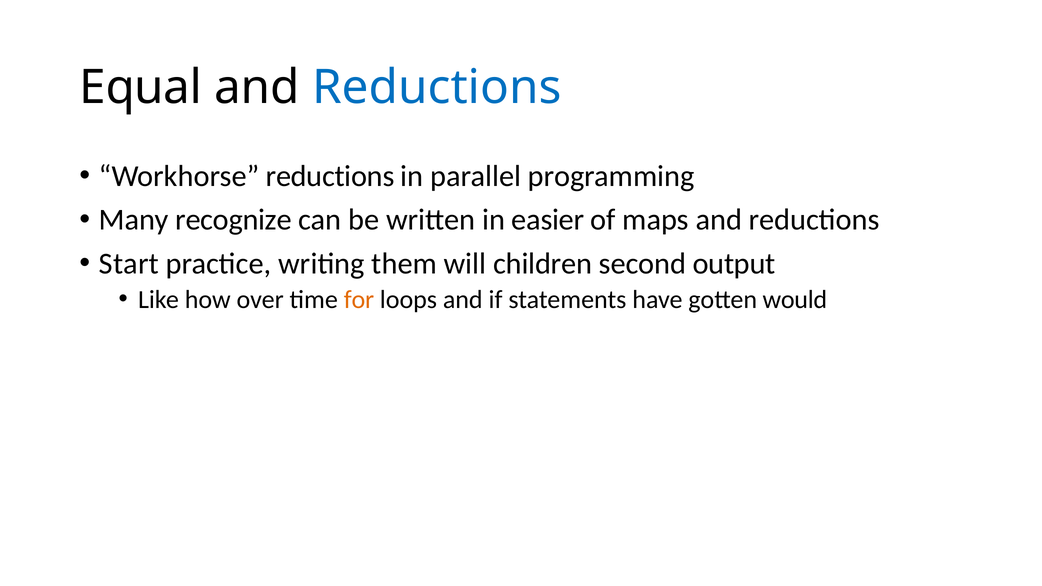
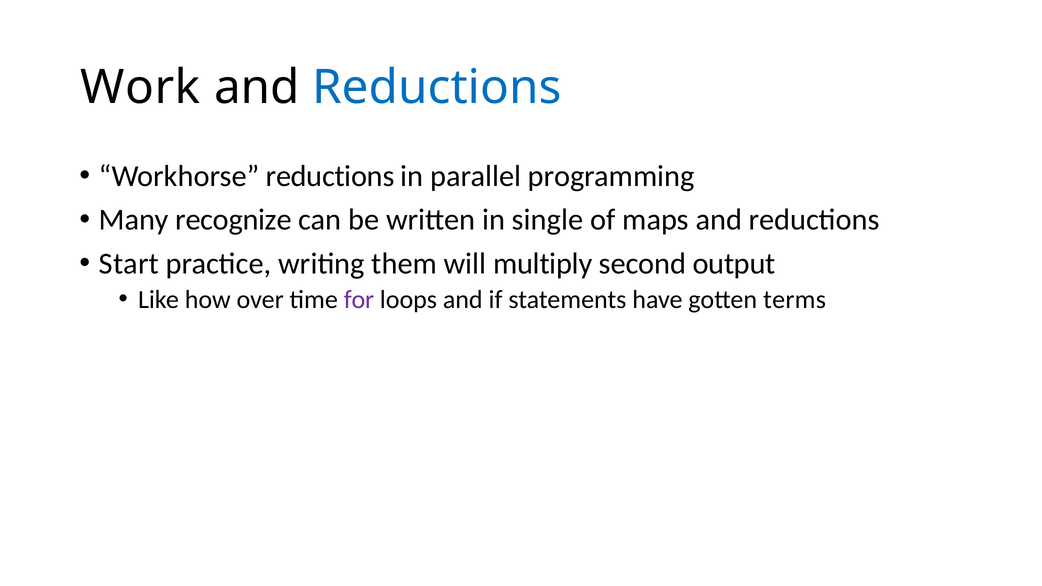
Equal: Equal -> Work
easier: easier -> single
children: children -> multiply
for colour: orange -> purple
would: would -> terms
